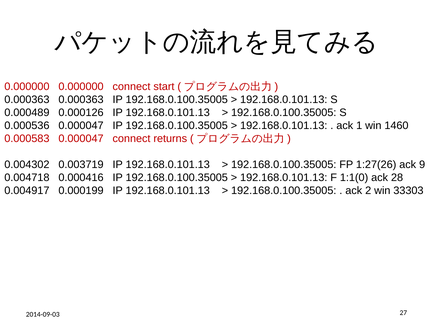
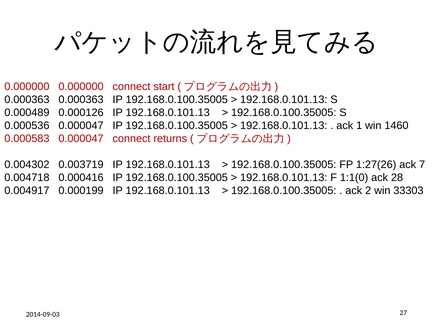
9: 9 -> 7
